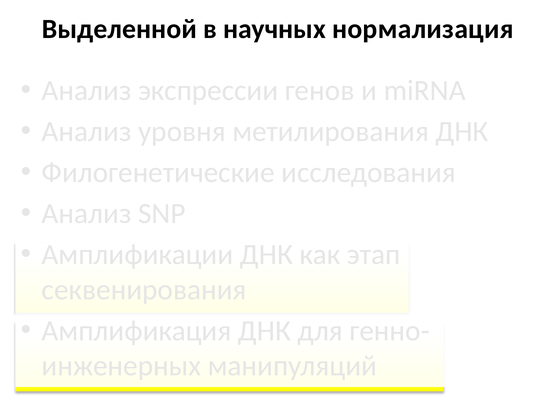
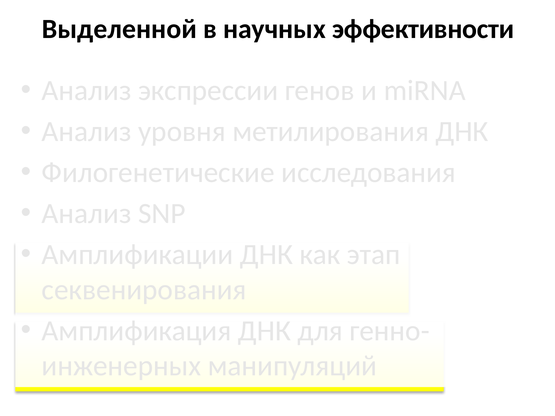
нормализация: нормализация -> эффективности
